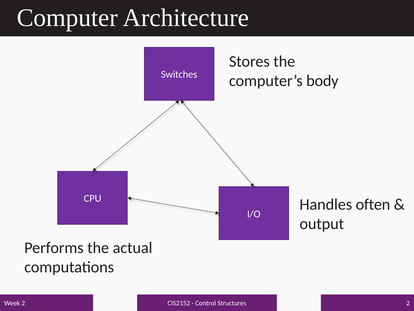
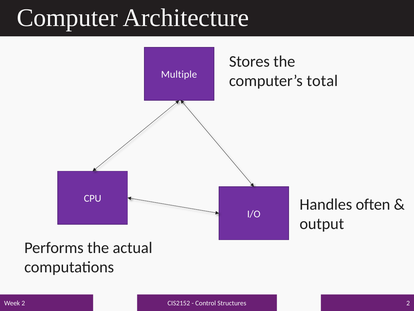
Switches: Switches -> Multiple
body: body -> total
